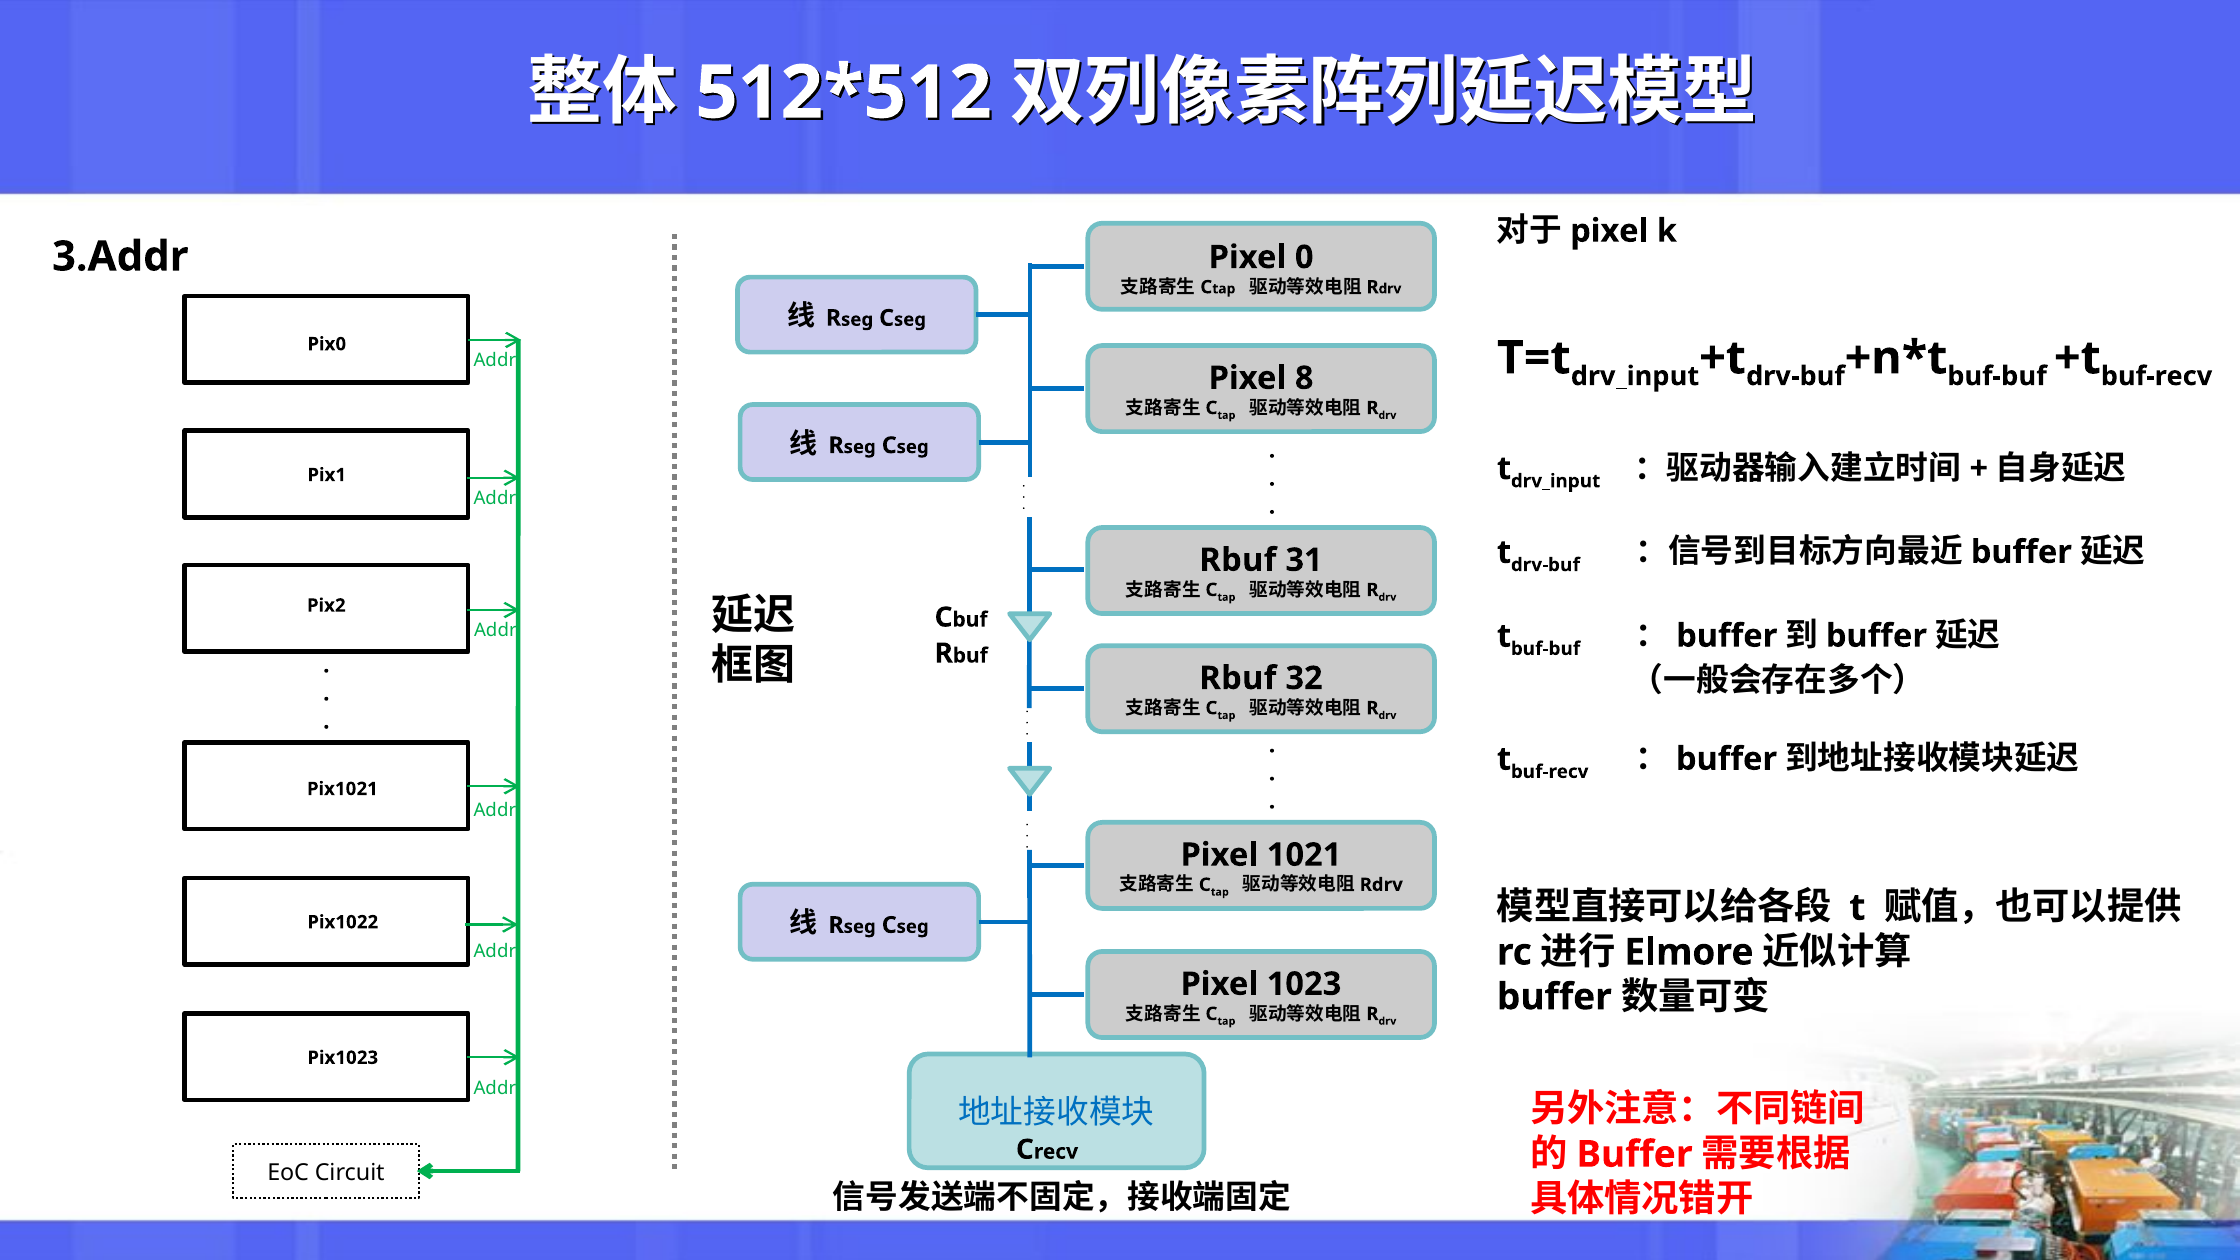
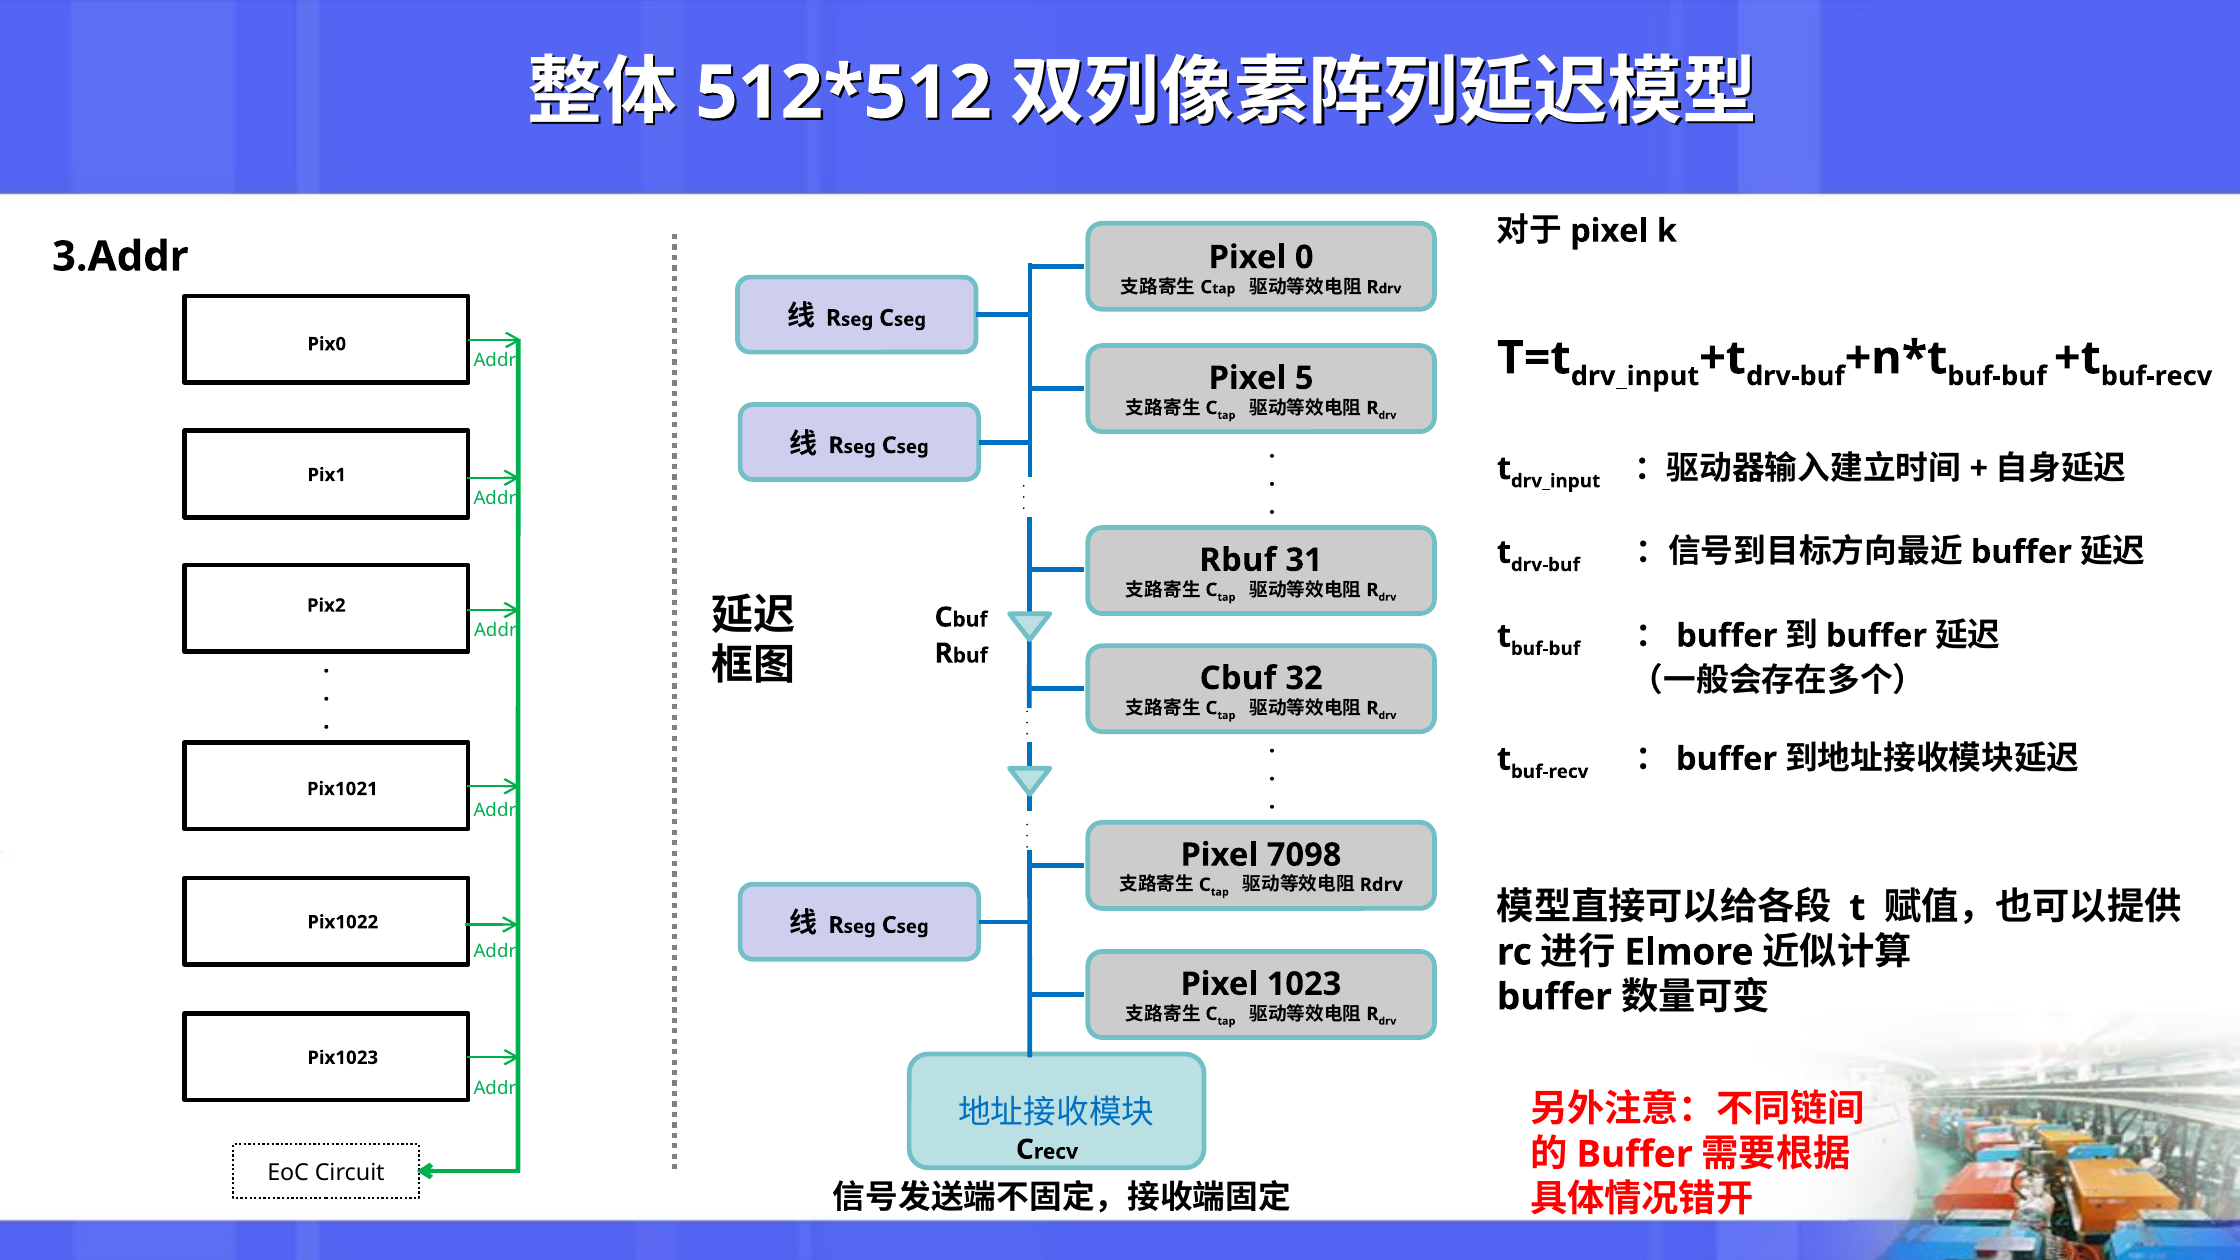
8: 8 -> 5
Rbuf at (1238, 678): Rbuf -> Cbuf
1021: 1021 -> 7098
